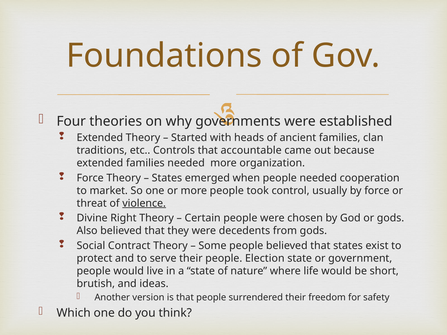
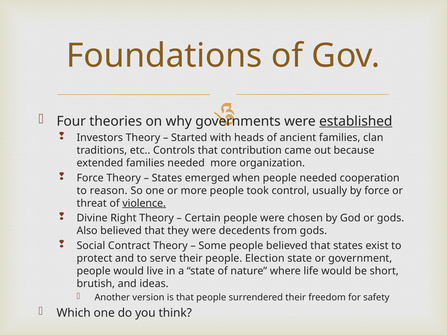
established underline: none -> present
Extended at (100, 138): Extended -> Investors
accountable: accountable -> contribution
market: market -> reason
